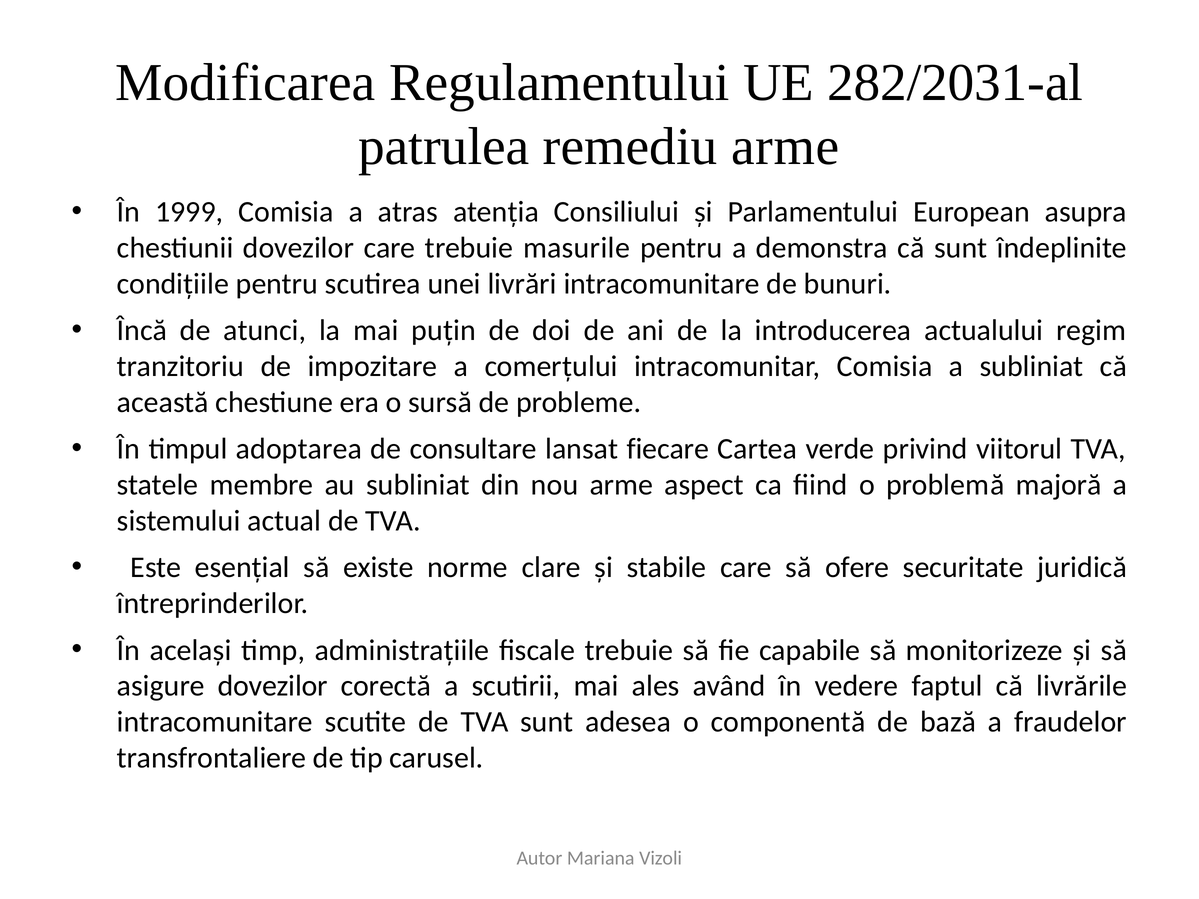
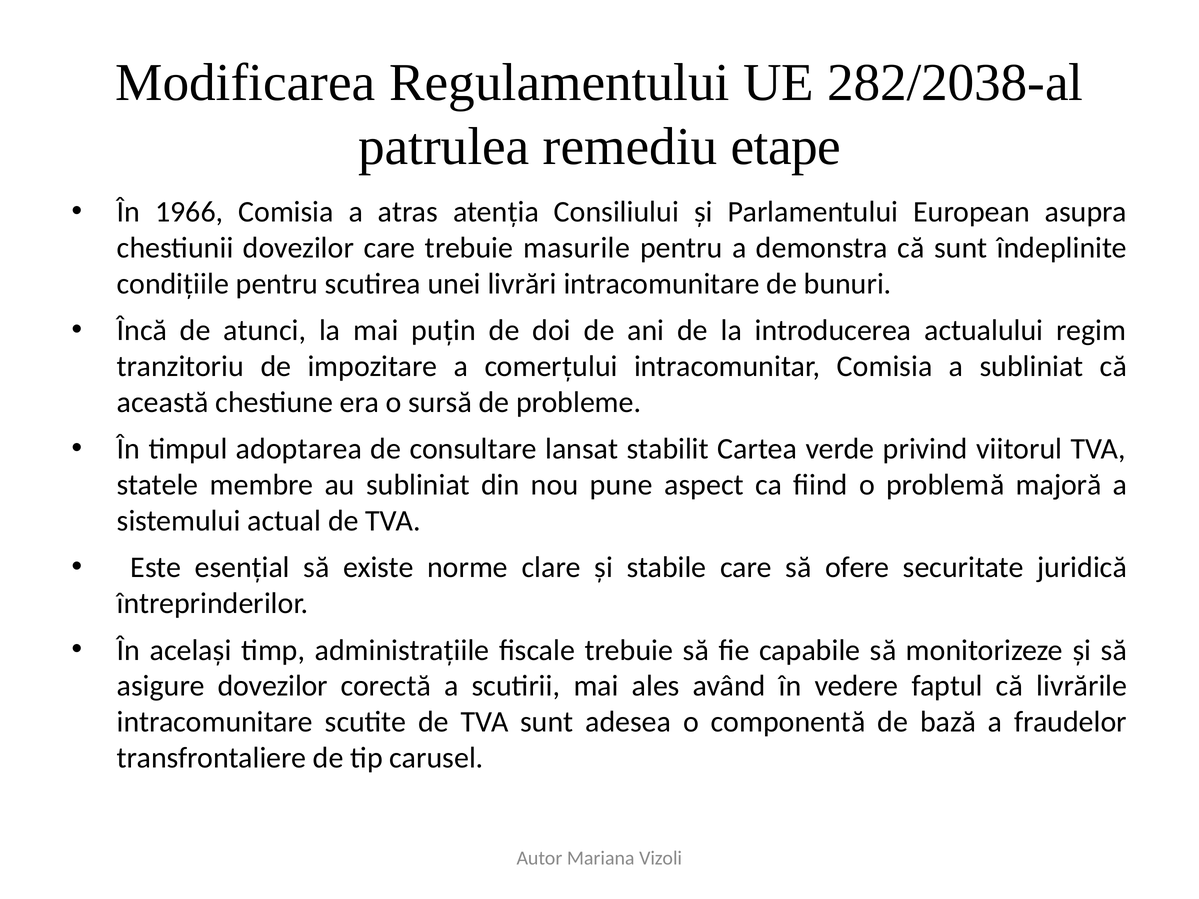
282/2031-al: 282/2031-al -> 282/2038-al
remediu arme: arme -> etape
1999: 1999 -> 1966
fiecare: fiecare -> stabilit
nou arme: arme -> pune
